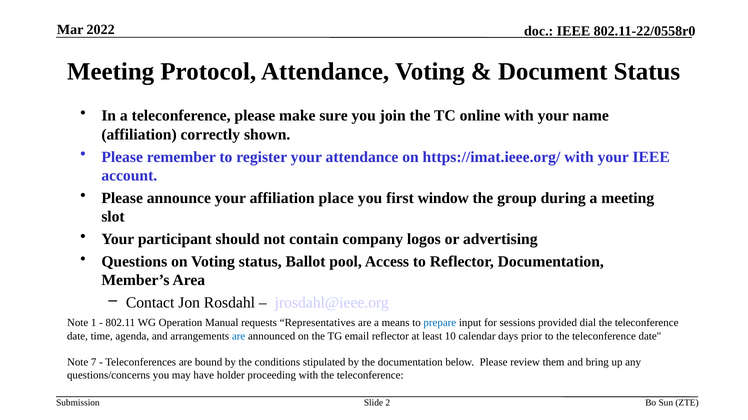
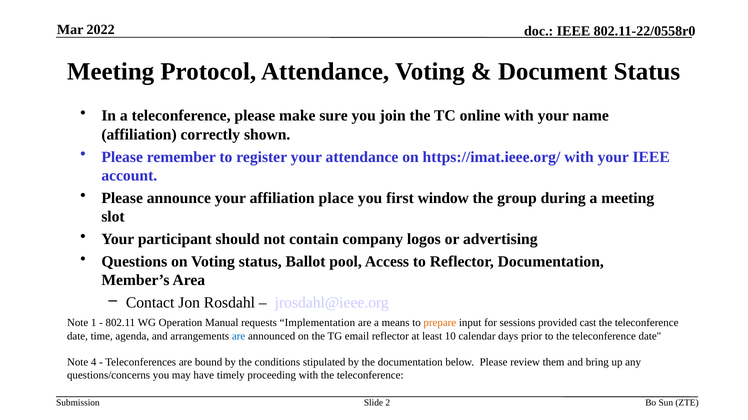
Representatives: Representatives -> Implementation
prepare colour: blue -> orange
dial: dial -> cast
7: 7 -> 4
holder: holder -> timely
